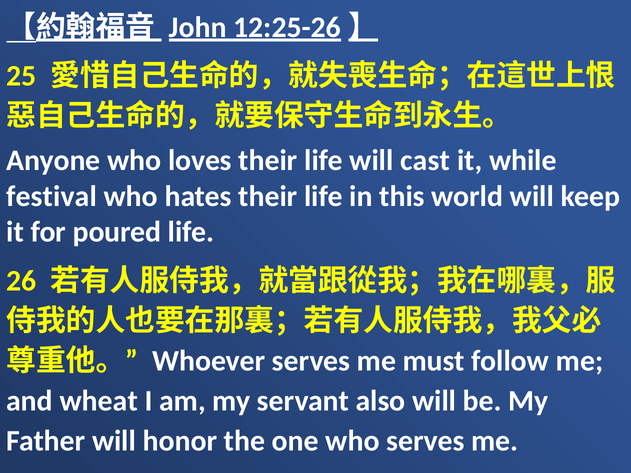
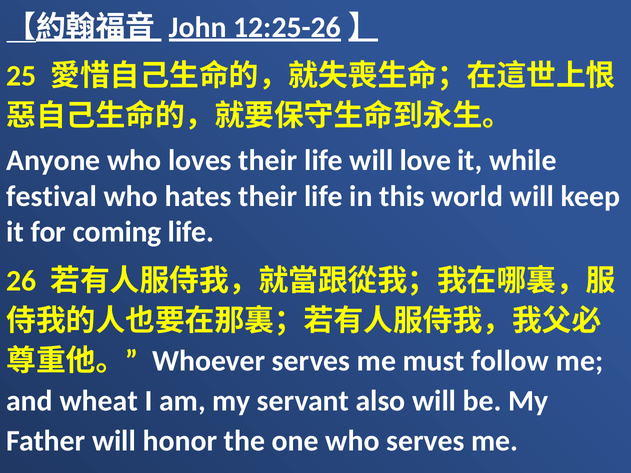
cast: cast -> love
poured: poured -> coming
